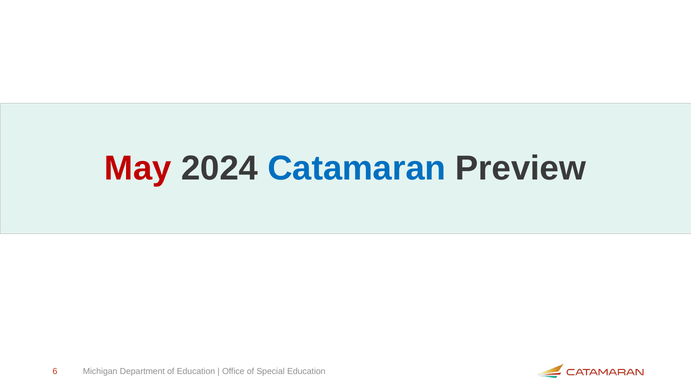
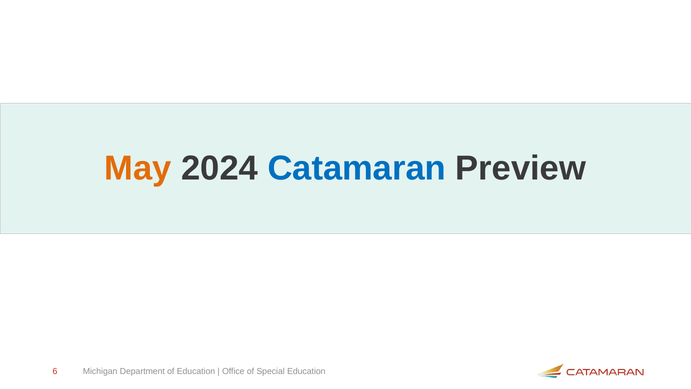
May colour: red -> orange
